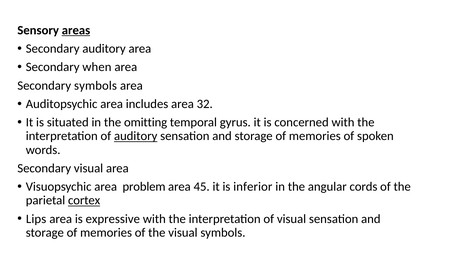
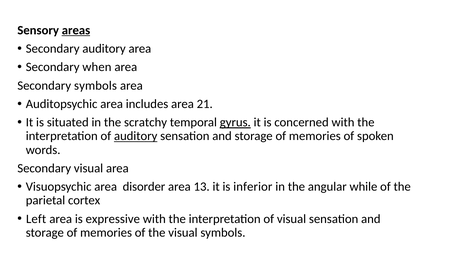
32: 32 -> 21
omitting: omitting -> scratchy
gyrus underline: none -> present
problem: problem -> disorder
45: 45 -> 13
cords: cords -> while
cortex underline: present -> none
Lips: Lips -> Left
